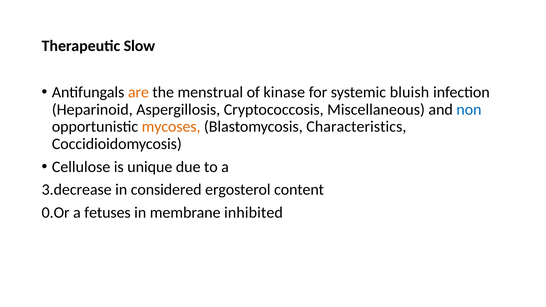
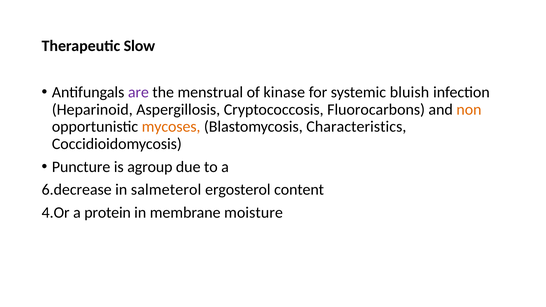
are colour: orange -> purple
Miscellaneous: Miscellaneous -> Fluorocarbons
non colour: blue -> orange
Cellulose: Cellulose -> Puncture
unique: unique -> agroup
3.decrease: 3.decrease -> 6.decrease
considered: considered -> salmeterol
0.Or: 0.Or -> 4.Or
fetuses: fetuses -> protein
inhibited: inhibited -> moisture
